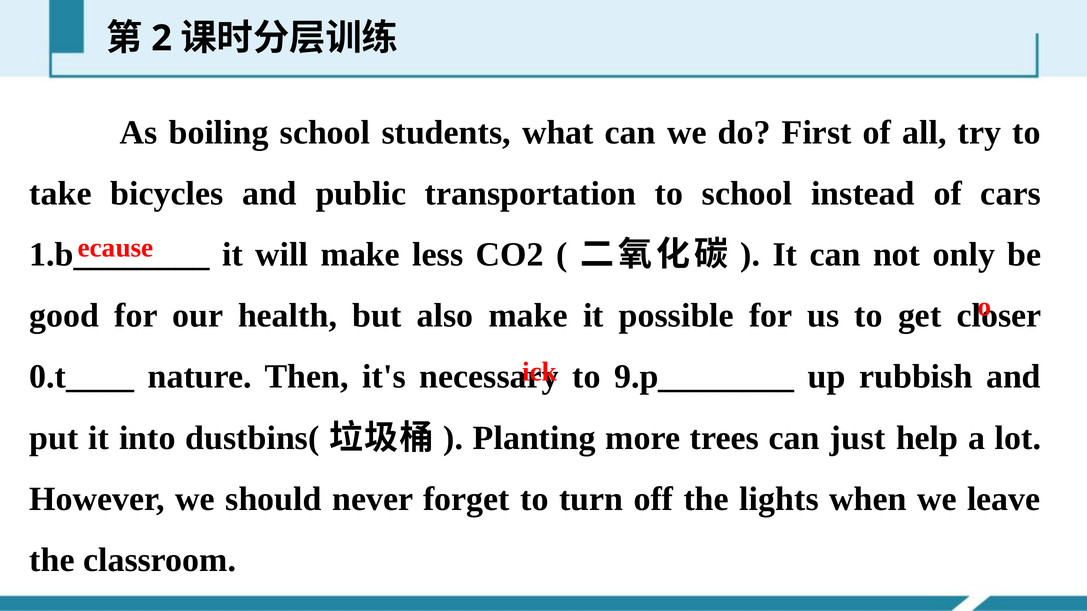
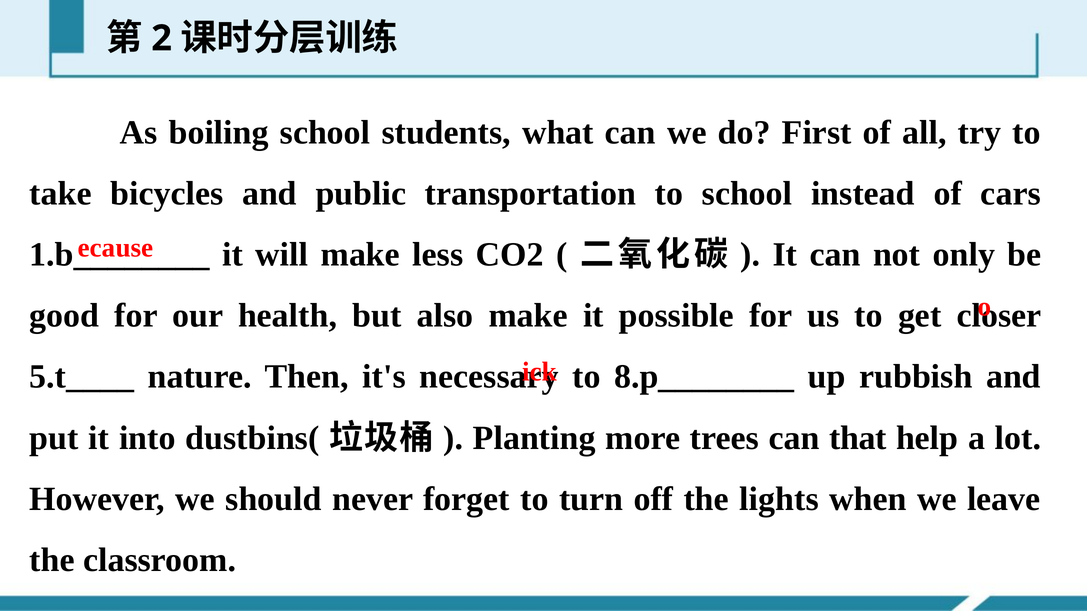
0.t____: 0.t____ -> 5.t____
9.p________: 9.p________ -> 8.p________
just: just -> that
